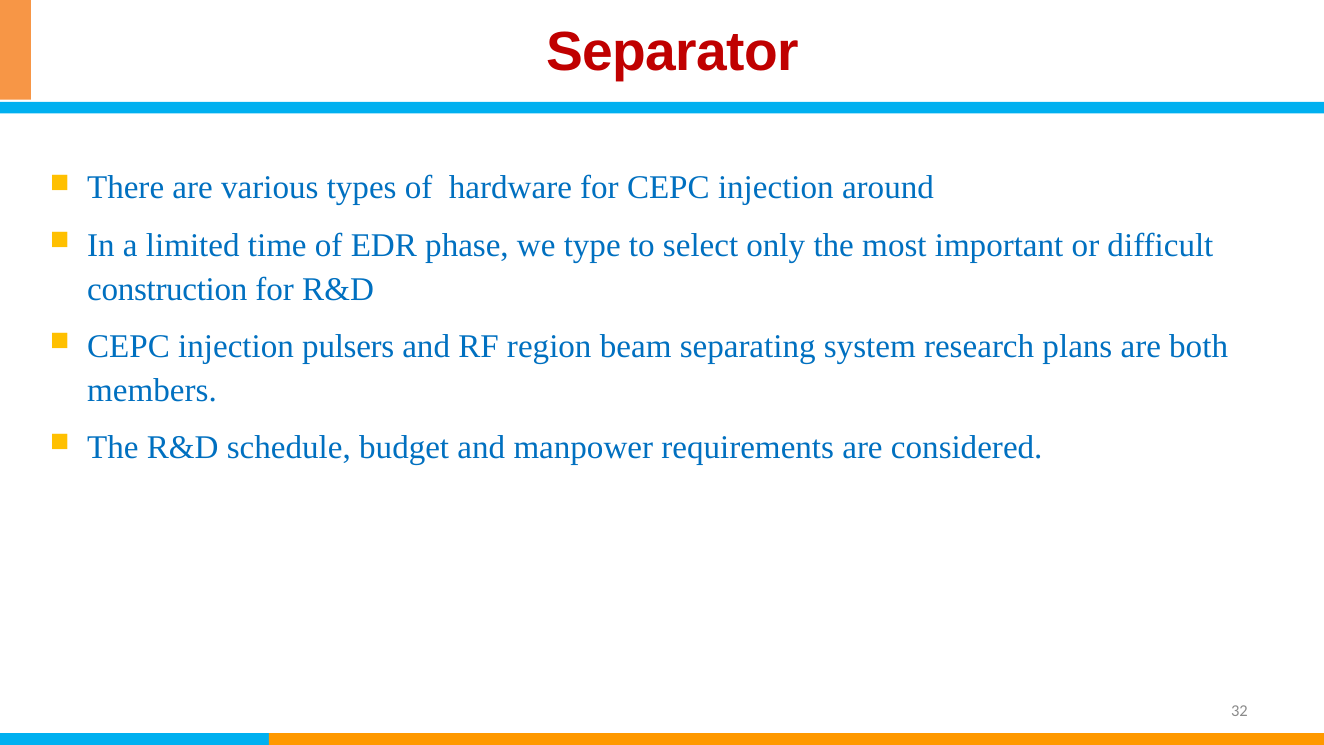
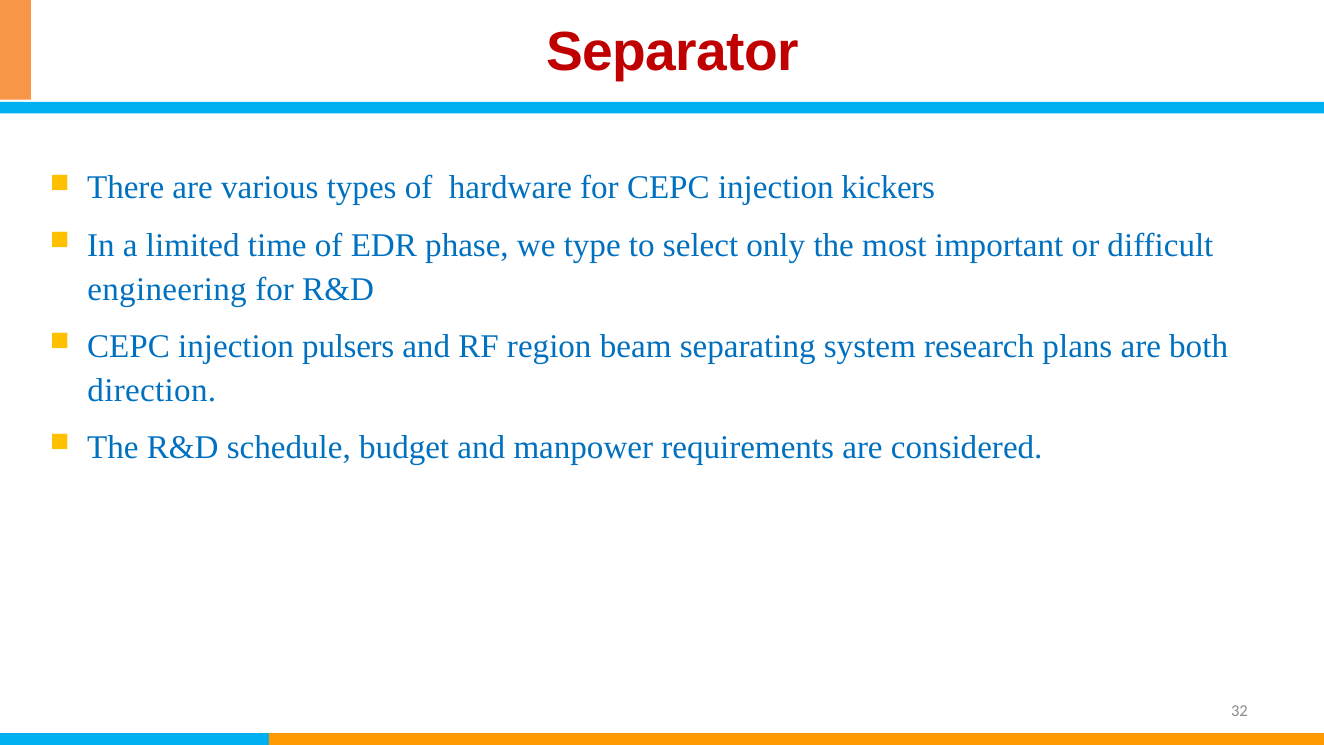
around: around -> kickers
construction: construction -> engineering
members: members -> direction
